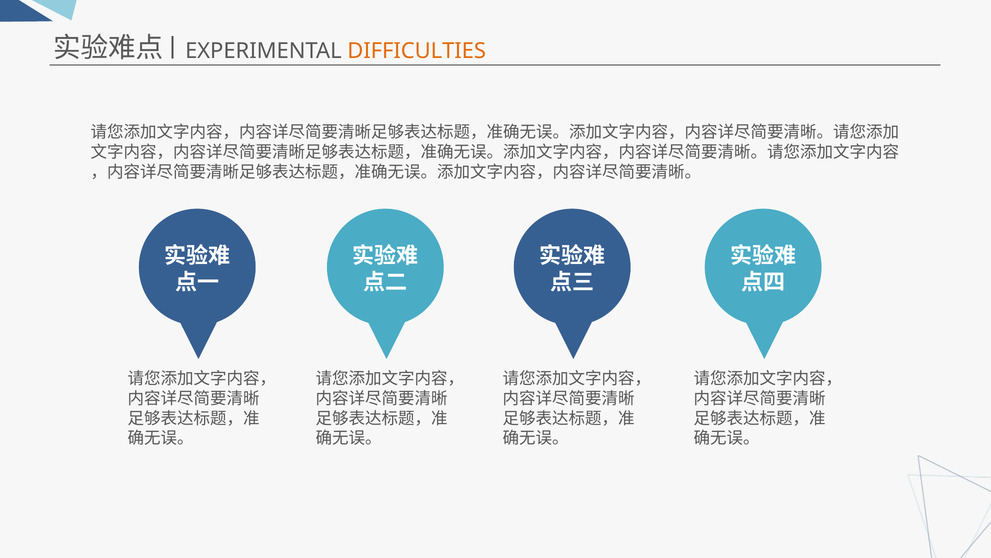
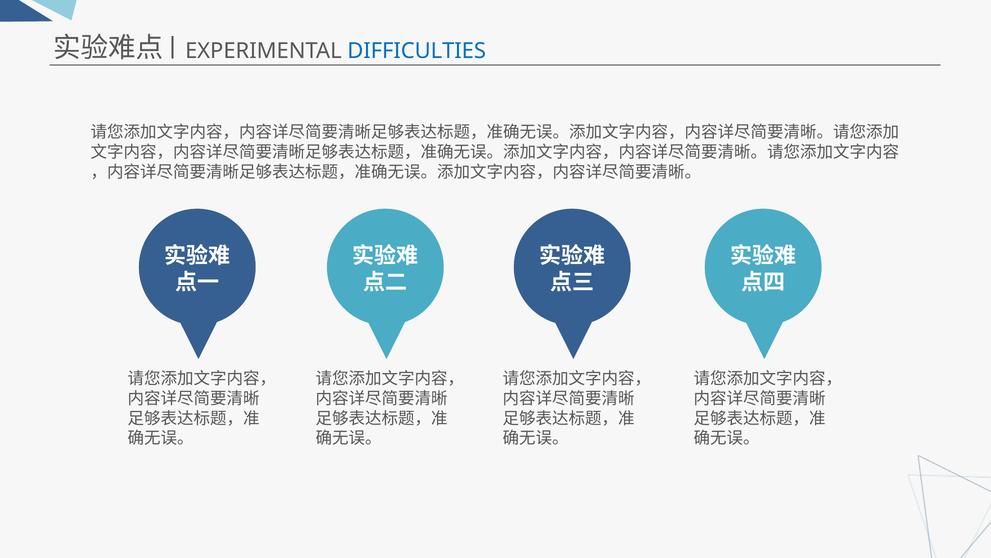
DIFFICULTIES colour: orange -> blue
